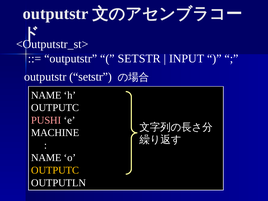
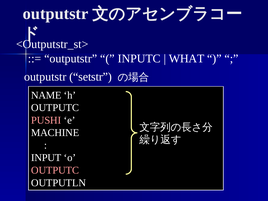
SETSTR at (139, 59): SETSTR -> INPUTC
INPUT: INPUT -> WHAT
NAME at (46, 158): NAME -> INPUT
OUTPUTC at (55, 170) colour: yellow -> pink
